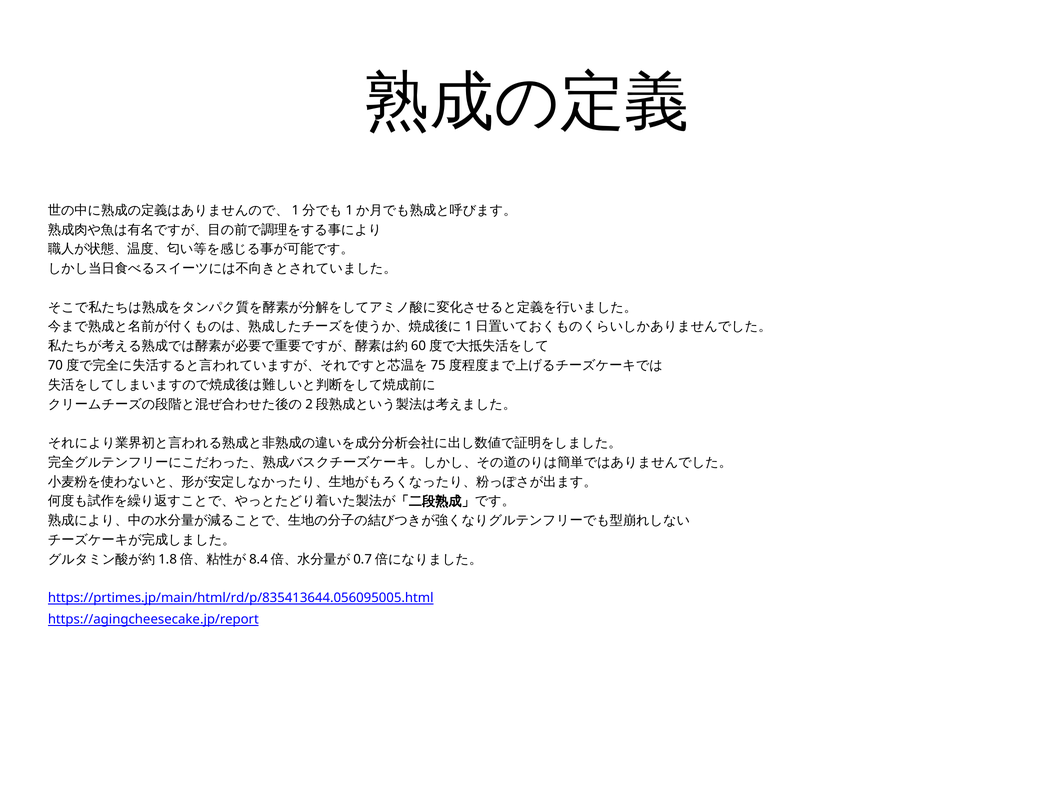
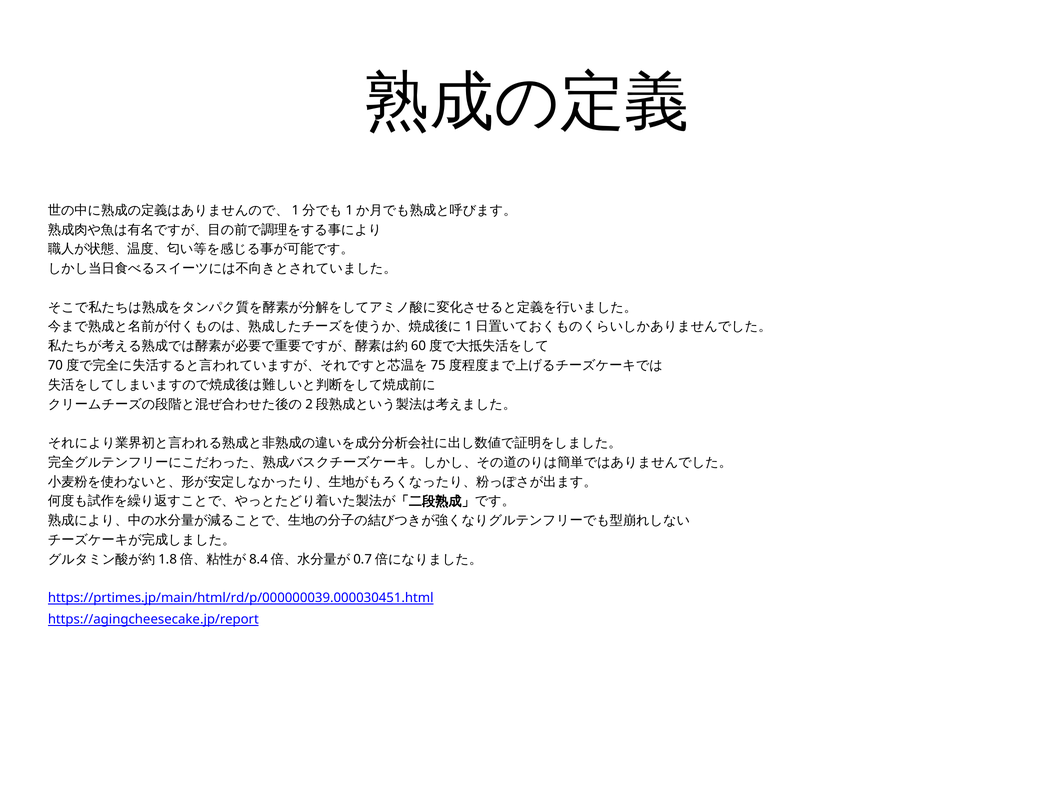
https://prtimes.jp/main/html/rd/p/835413644.056095005.html: https://prtimes.jp/main/html/rd/p/835413644.056095005.html -> https://prtimes.jp/main/html/rd/p/000000039.000030451.html
